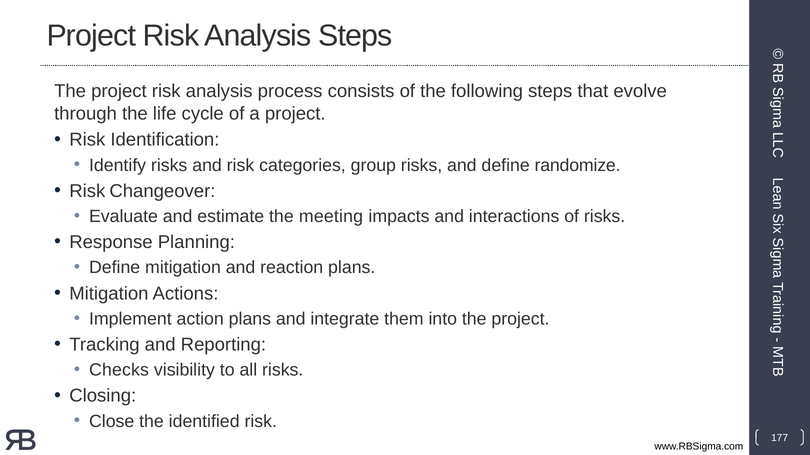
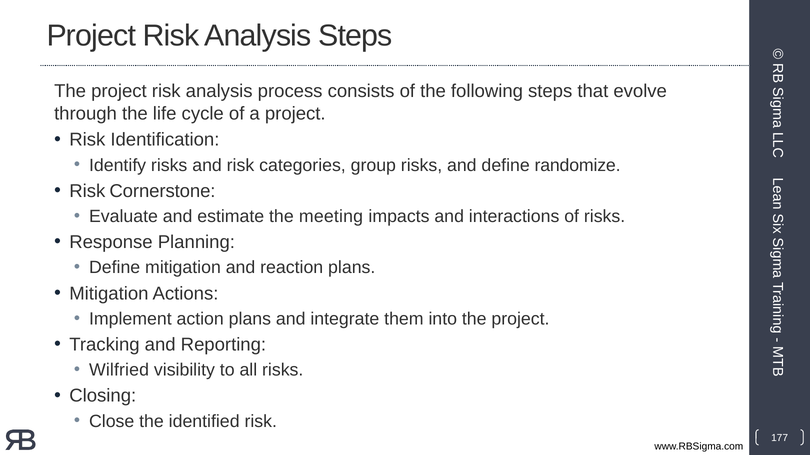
Changeover: Changeover -> Cornerstone
Checks: Checks -> Wilfried
